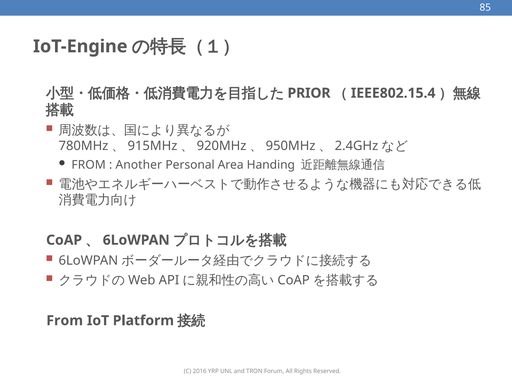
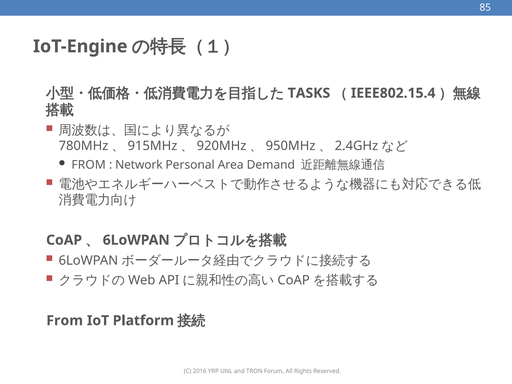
PRIOR: PRIOR -> TASKS
Another: Another -> Network
Handing: Handing -> Demand
